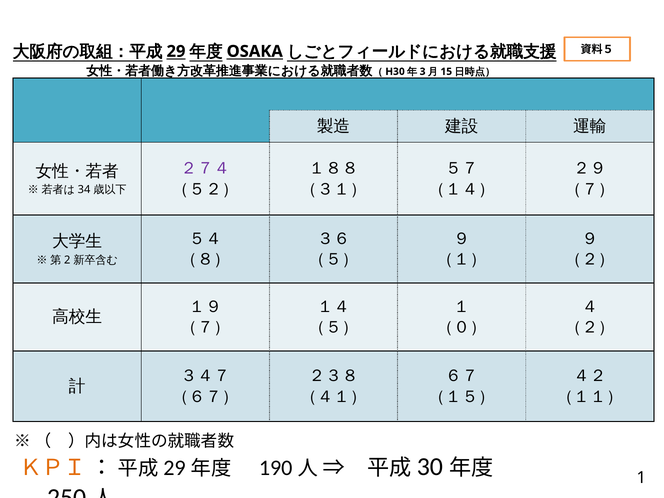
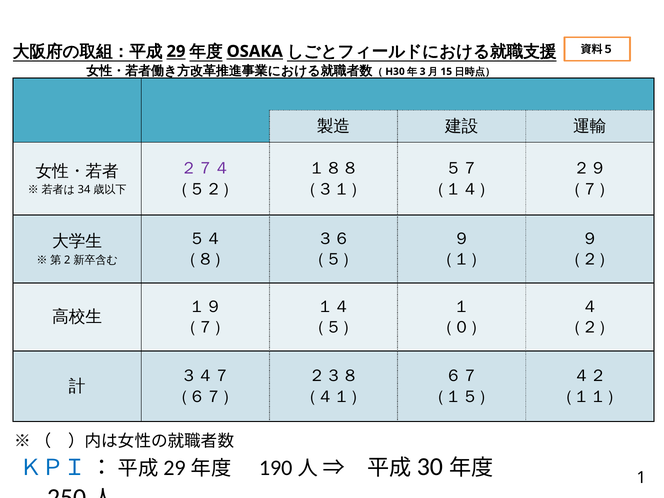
ＫＰＩ colour: orange -> blue
